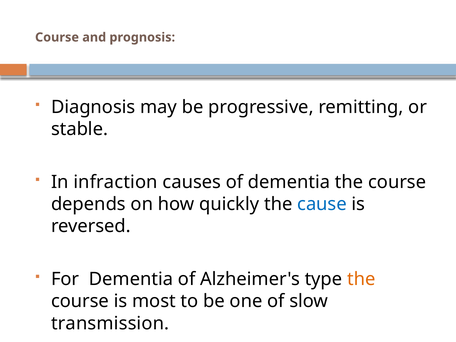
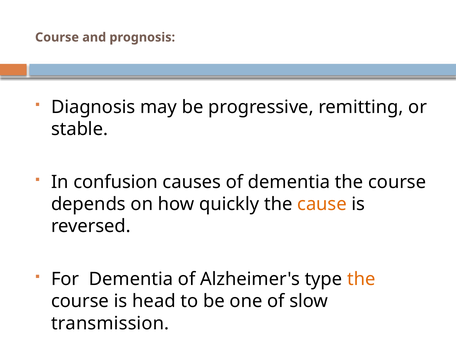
infraction: infraction -> confusion
cause colour: blue -> orange
most: most -> head
